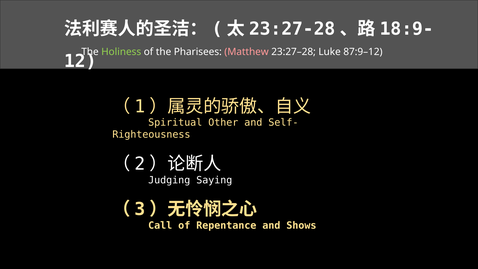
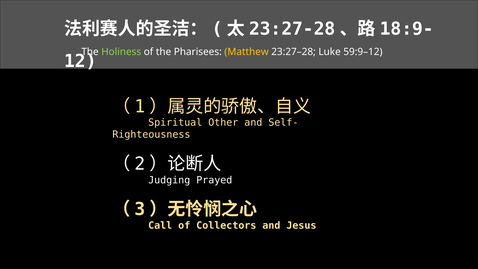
Matthew colour: pink -> yellow
87:9–12: 87:9–12 -> 59:9–12
Saying: Saying -> Prayed
Repentance: Repentance -> Collectors
Shows: Shows -> Jesus
